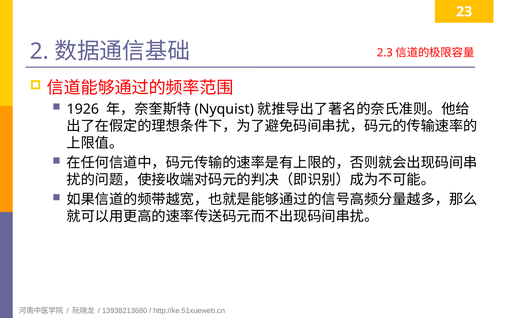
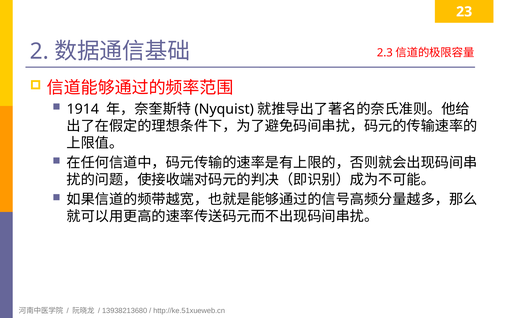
1926: 1926 -> 1914
